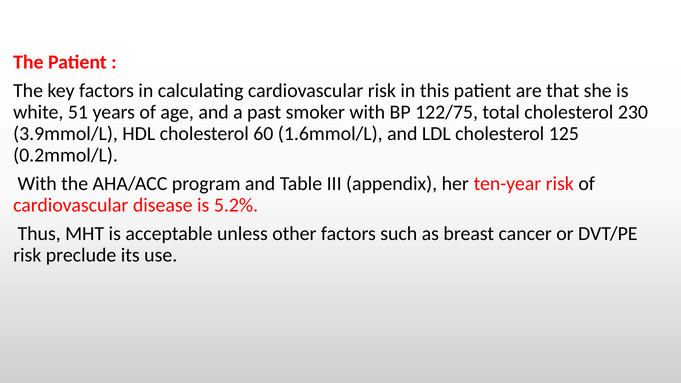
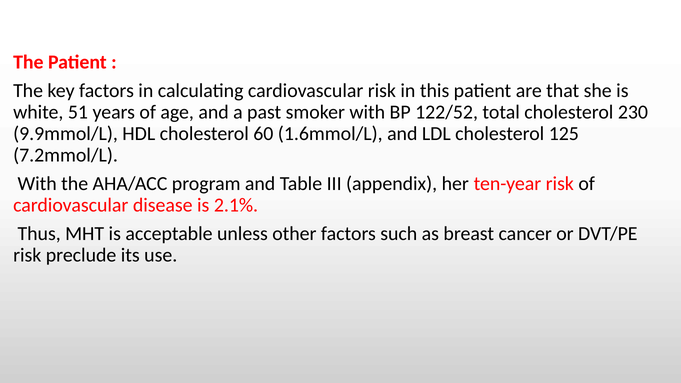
122/75: 122/75 -> 122/52
3.9mmol/L: 3.9mmol/L -> 9.9mmol/L
0.2mmol/L: 0.2mmol/L -> 7.2mmol/L
5.2%: 5.2% -> 2.1%
